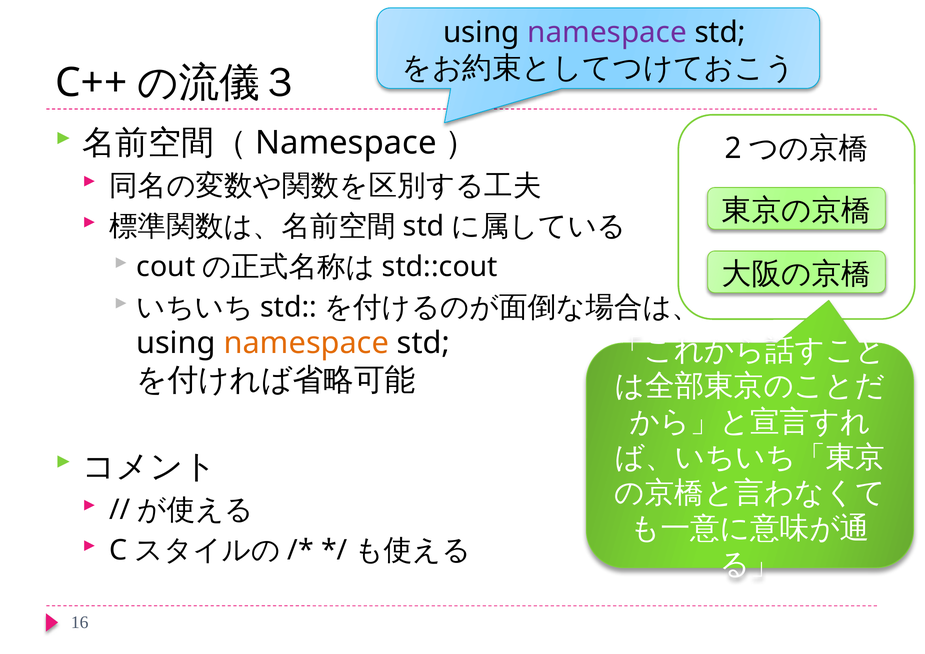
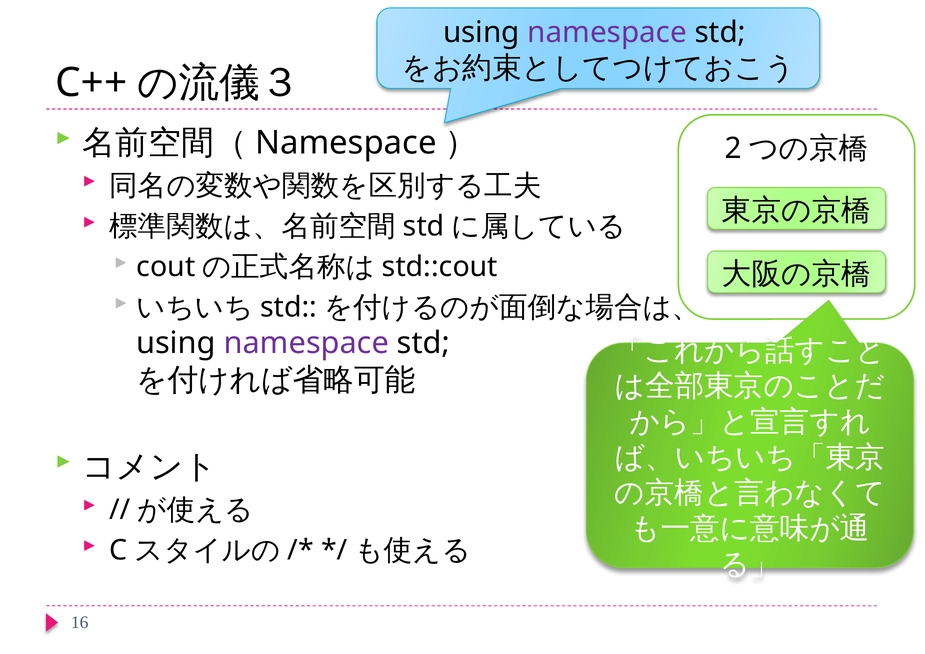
namespace at (306, 343) colour: orange -> purple
